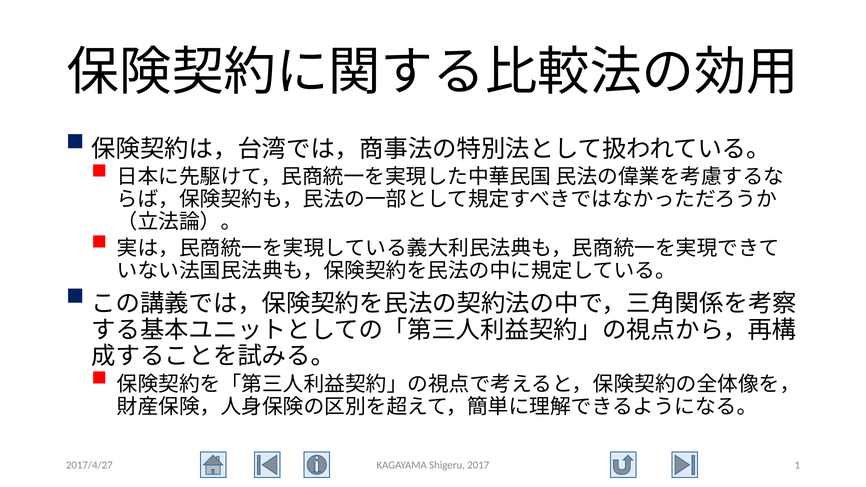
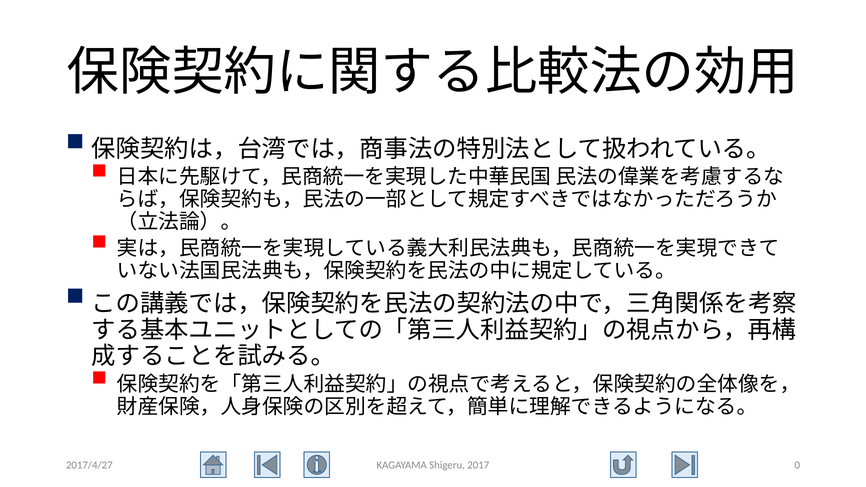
1: 1 -> 0
